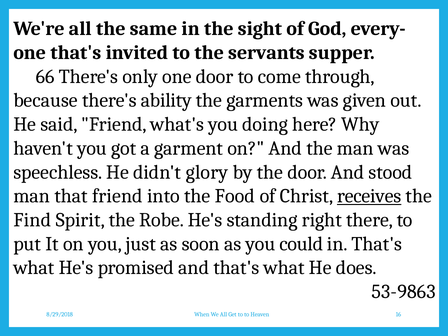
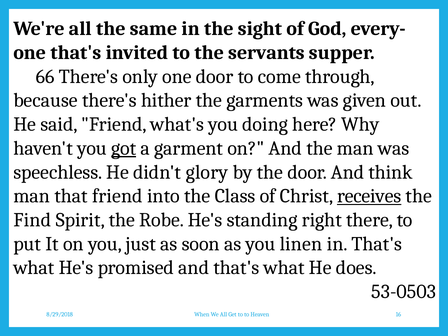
ability: ability -> hither
got underline: none -> present
stood: stood -> think
Food: Food -> Class
could: could -> linen
53-9863: 53-9863 -> 53-0503
